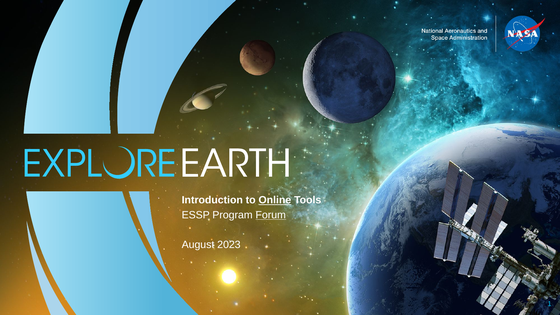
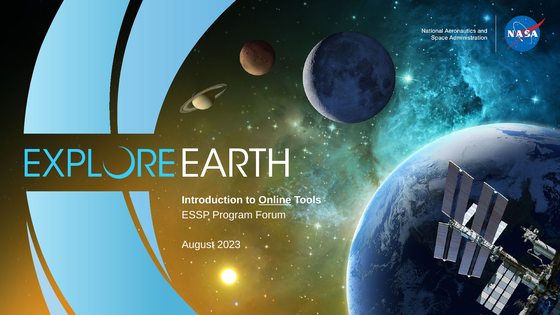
Forum underline: present -> none
